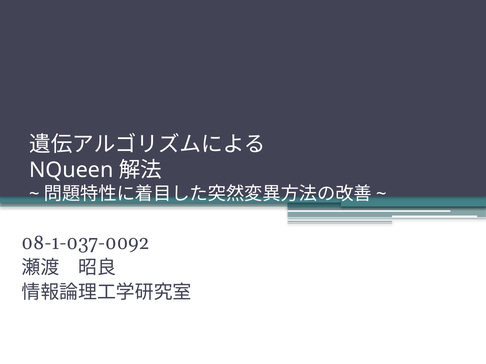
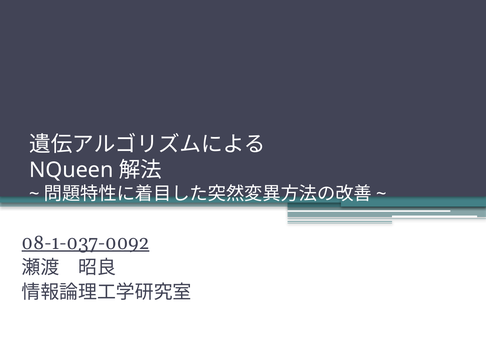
08-1-037-0092 underline: none -> present
